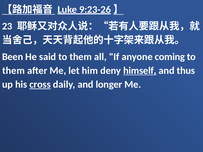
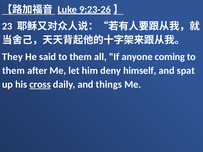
Been: Been -> They
himself underline: present -> none
thus: thus -> spat
longer: longer -> things
